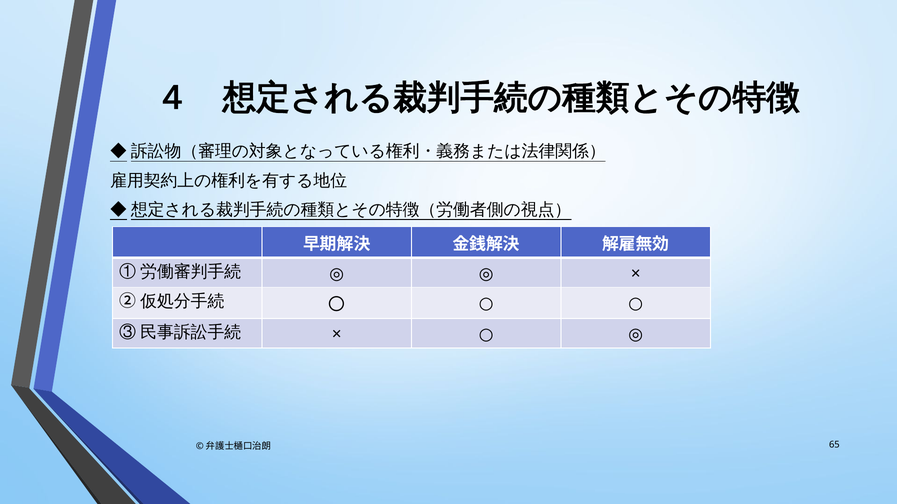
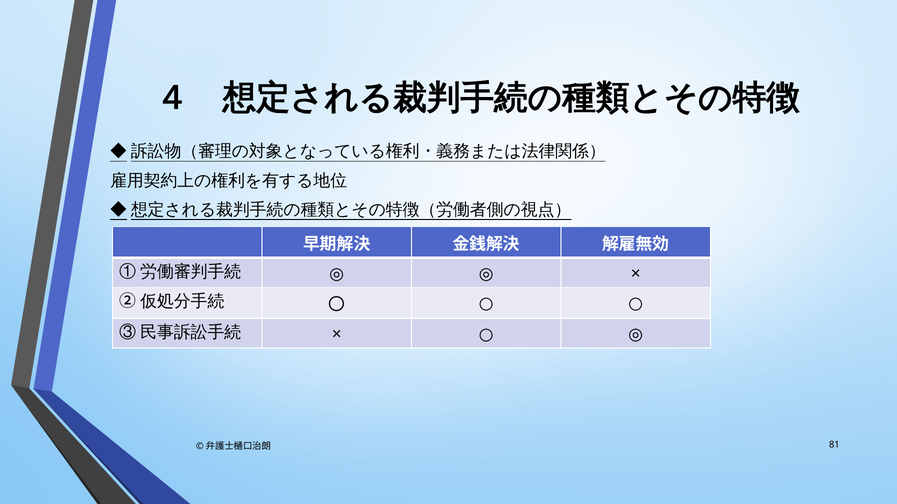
65: 65 -> 81
